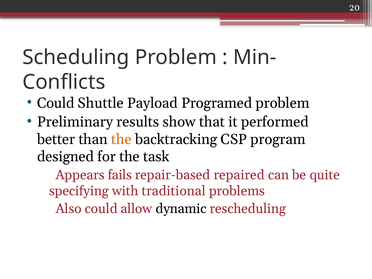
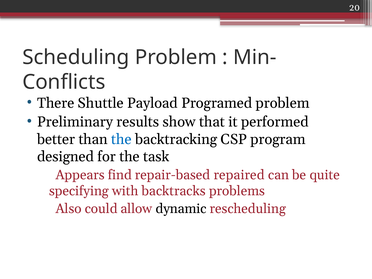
Could at (56, 103): Could -> There
the at (121, 139) colour: orange -> blue
fails: fails -> find
traditional: traditional -> backtracks
